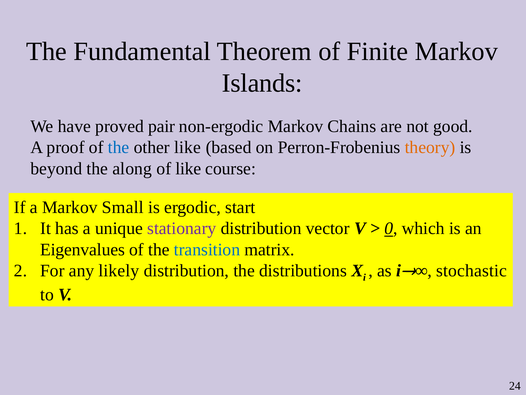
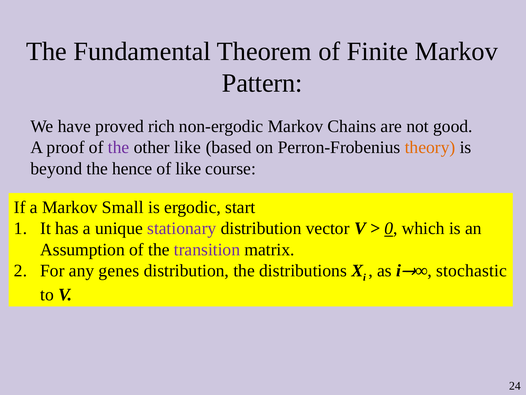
Islands: Islands -> Pattern
pair: pair -> rich
the at (119, 147) colour: blue -> purple
along: along -> hence
Eigenvalues: Eigenvalues -> Assumption
transition colour: blue -> purple
likely: likely -> genes
